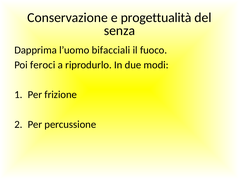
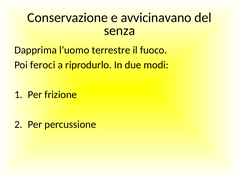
progettualità: progettualità -> avvicinavano
bifacciali: bifacciali -> terrestre
